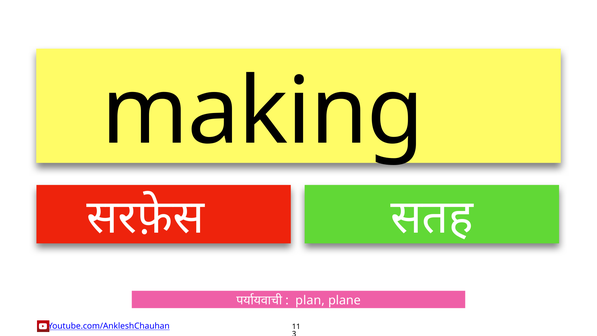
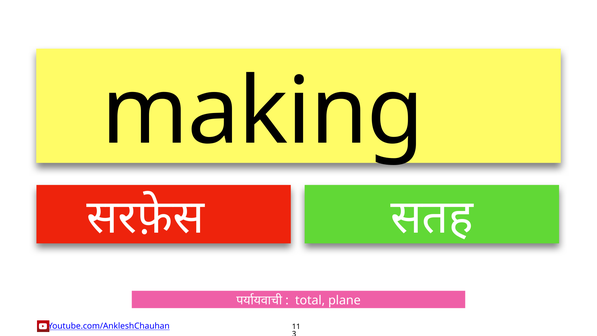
plan: plan -> total
